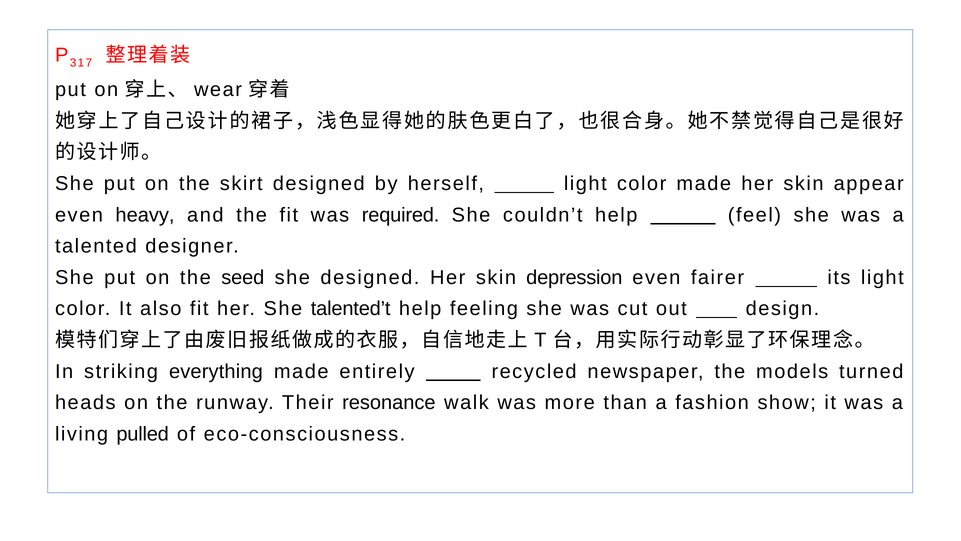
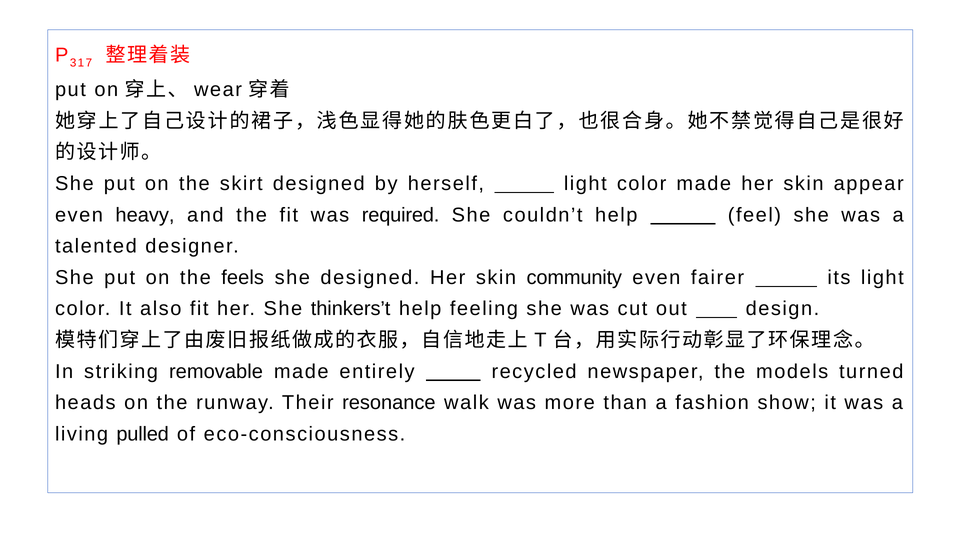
seed: seed -> feels
depression: depression -> community
talented’t: talented’t -> thinkers’t
everything: everything -> removable
